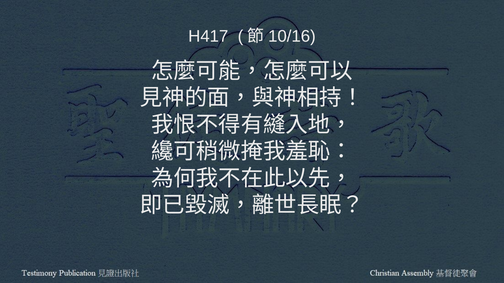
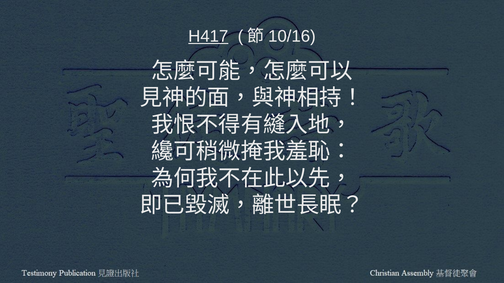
H417 underline: none -> present
